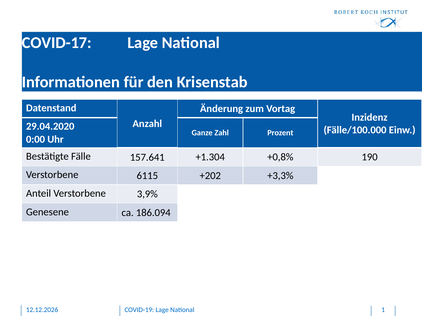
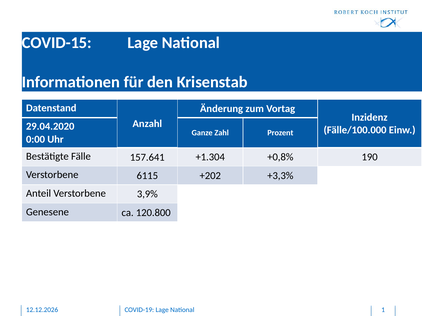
COVID-17: COVID-17 -> COVID-15
186.094: 186.094 -> 120.800
